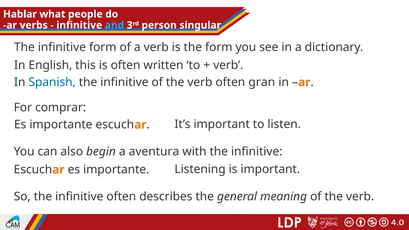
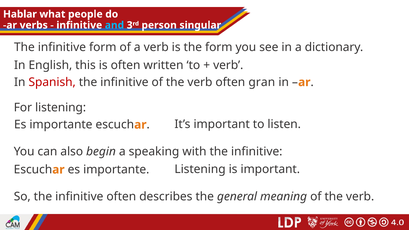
Spanish colour: blue -> red
For comprar: comprar -> listening
aventura: aventura -> speaking
